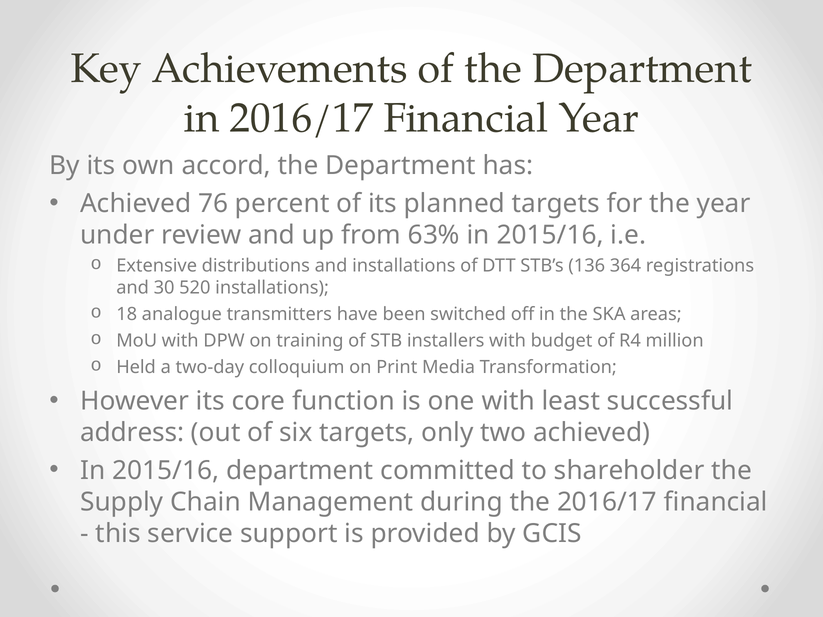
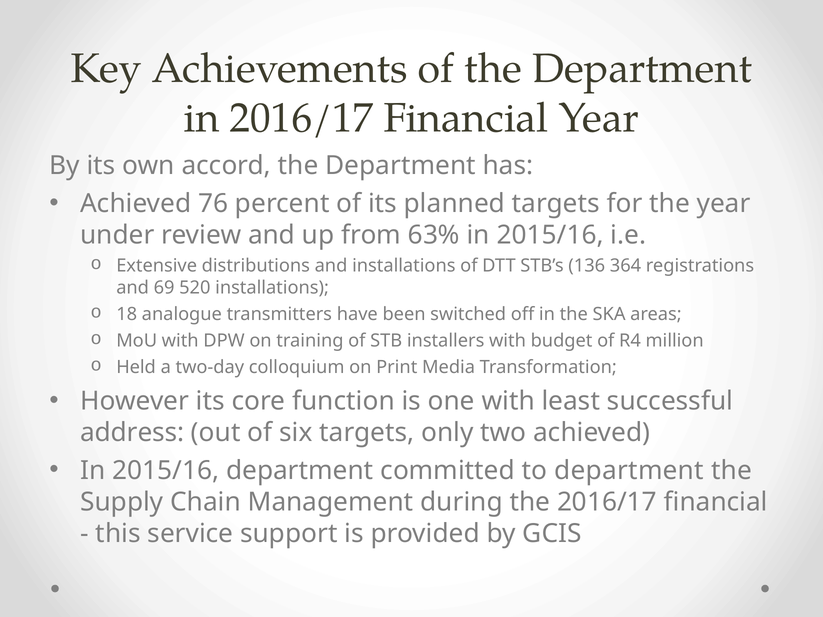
30: 30 -> 69
to shareholder: shareholder -> department
